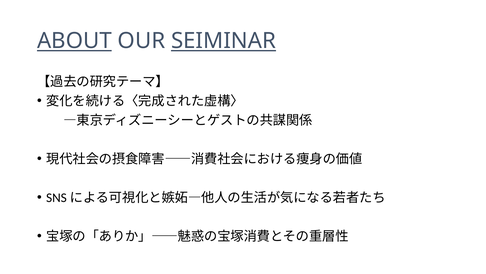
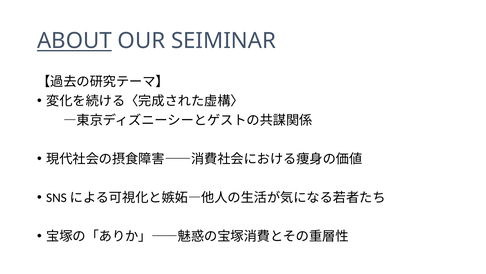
SEIMINAR underline: present -> none
